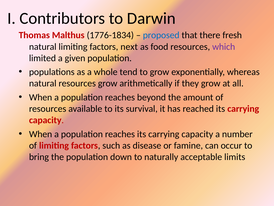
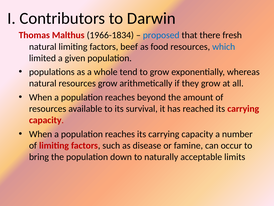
1776-1834: 1776-1834 -> 1966-1834
next: next -> beef
which colour: purple -> blue
